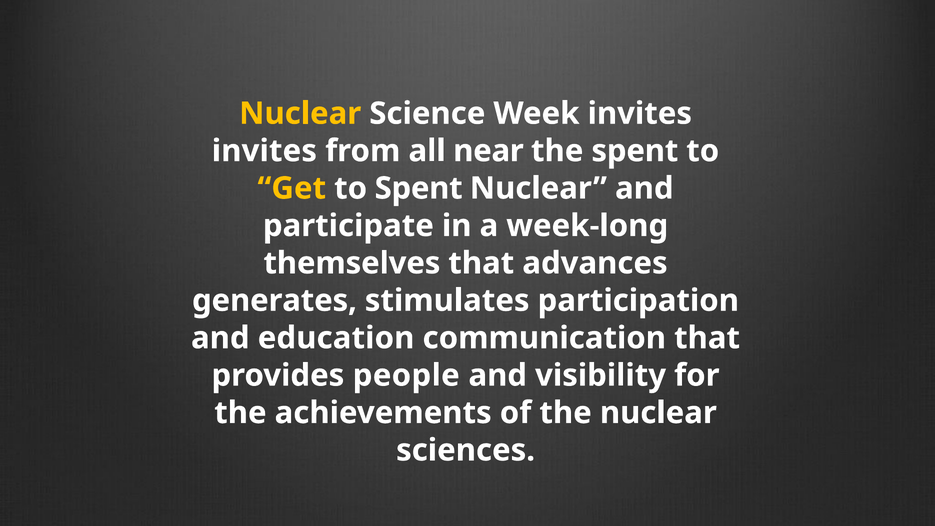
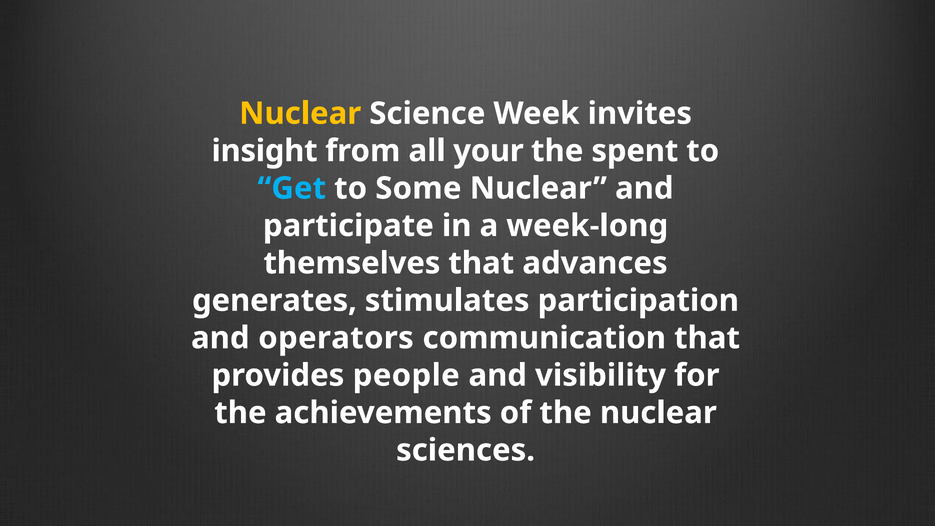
invites at (264, 151): invites -> insight
near: near -> your
Get colour: yellow -> light blue
to Spent: Spent -> Some
education: education -> operators
